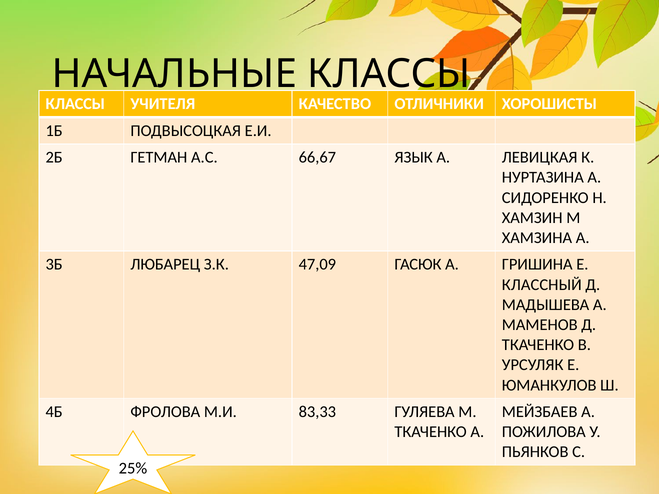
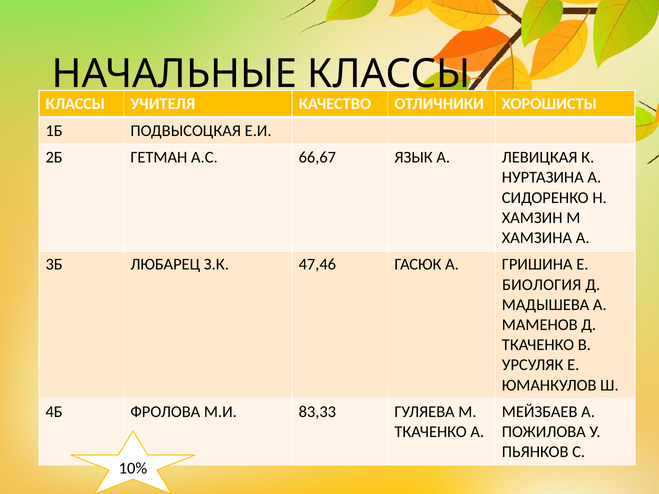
47,09: 47,09 -> 47,46
КЛАССНЫЙ: КЛАССНЫЙ -> БИОЛОГИЯ
25%: 25% -> 10%
